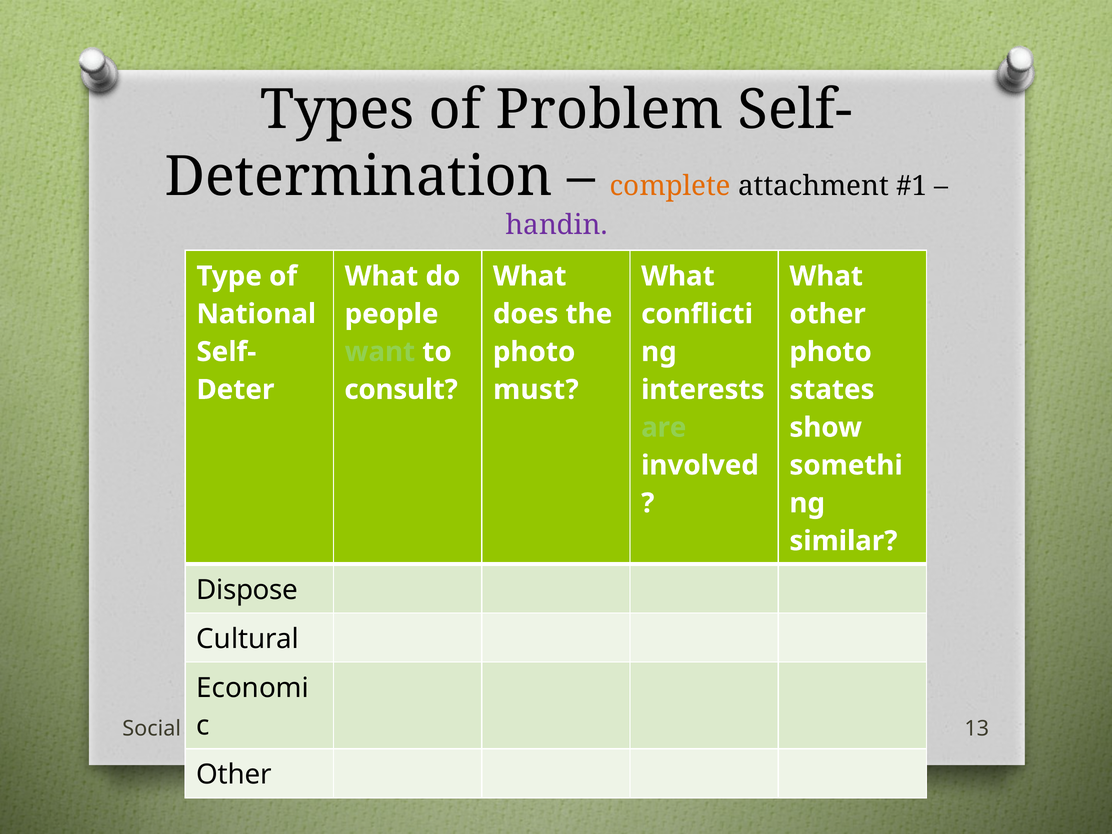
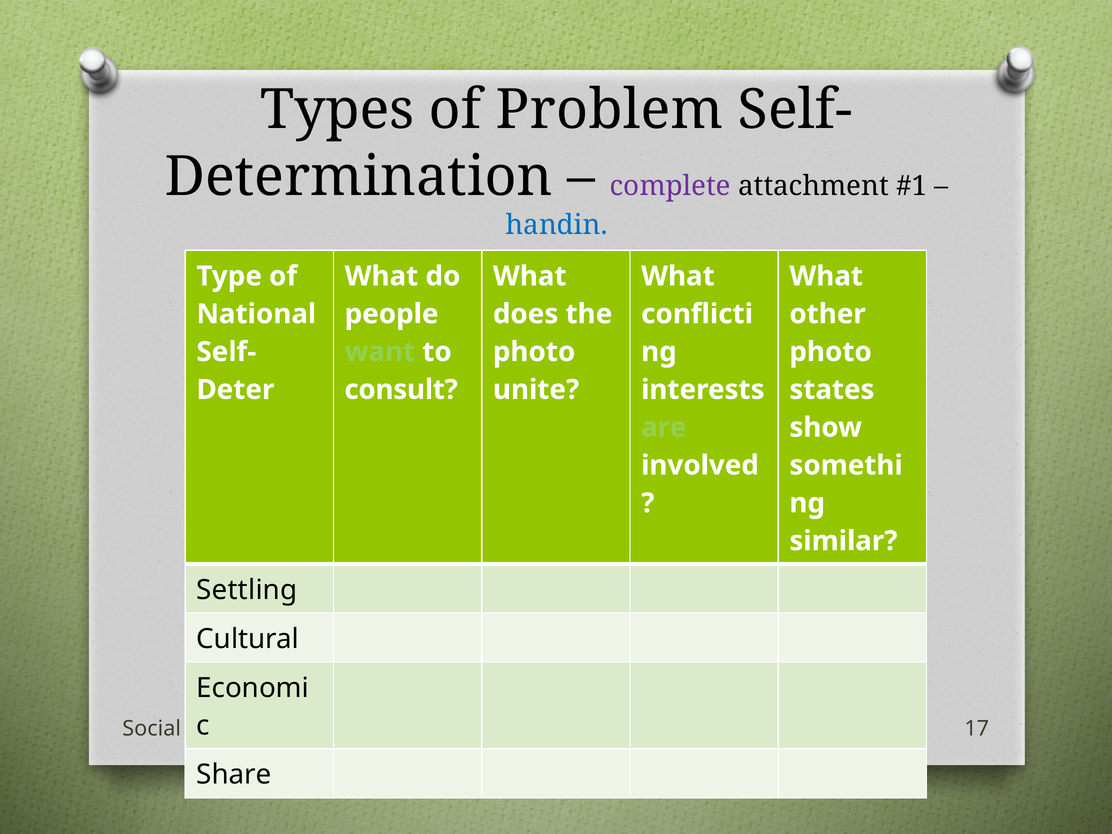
complete at (670, 186) colour: orange -> purple
handin colour: purple -> blue
must: must -> unite
Dispose: Dispose -> Settling
13: 13 -> 17
Other at (234, 775): Other -> Share
